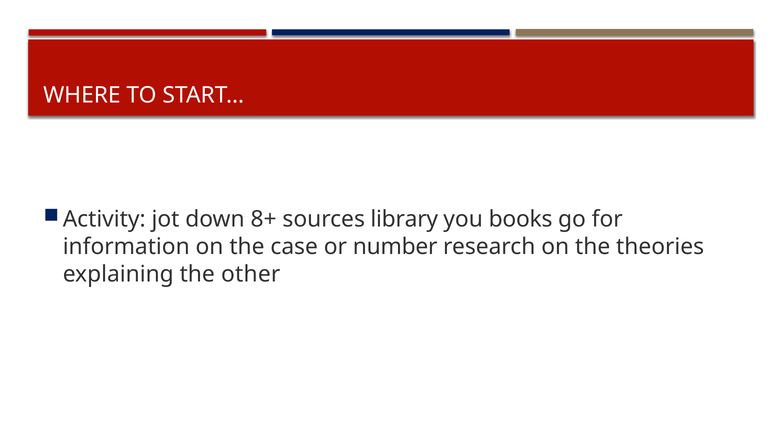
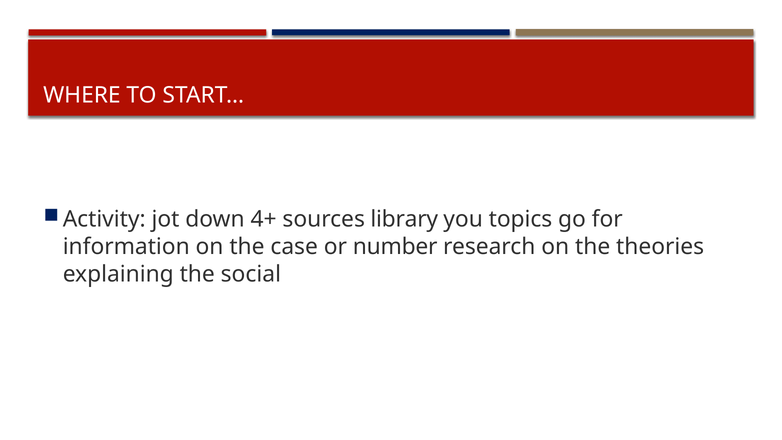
8+: 8+ -> 4+
books: books -> topics
other: other -> social
